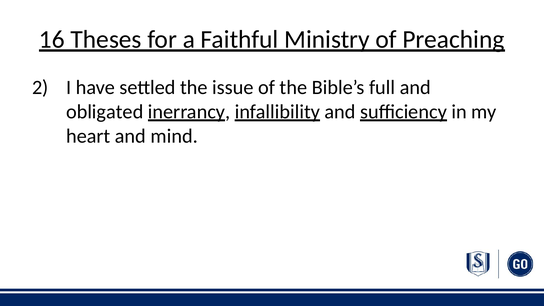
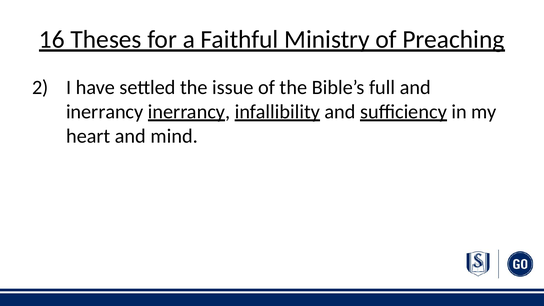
obligated at (105, 112): obligated -> inerrancy
